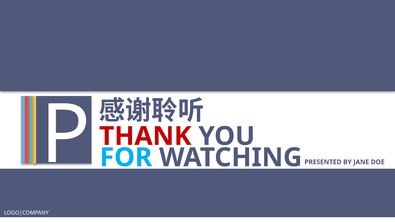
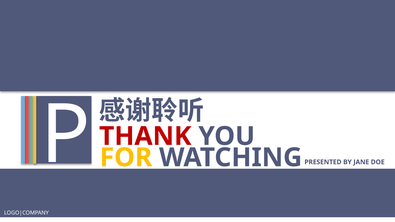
FOR colour: light blue -> yellow
